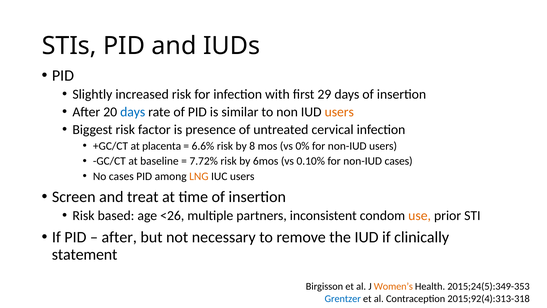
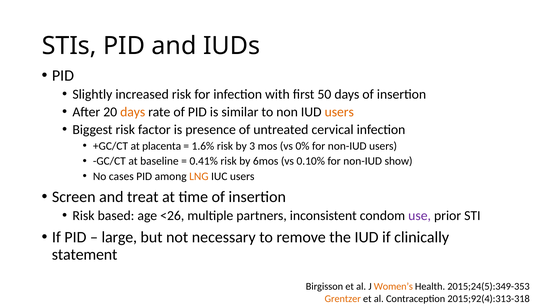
29: 29 -> 50
days at (133, 112) colour: blue -> orange
6.6%: 6.6% -> 1.6%
8: 8 -> 3
7.72%: 7.72% -> 0.41%
non-IUD cases: cases -> show
use colour: orange -> purple
after at (119, 237): after -> large
Grentzer colour: blue -> orange
